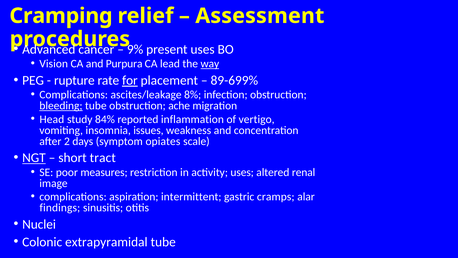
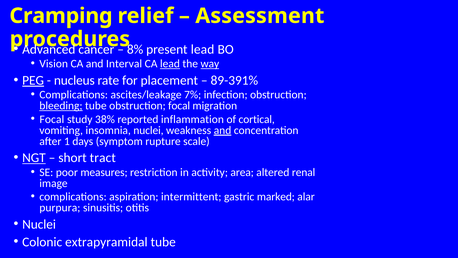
9%: 9% -> 8%
present uses: uses -> lead
Purpura: Purpura -> Interval
lead at (170, 64) underline: none -> present
PEG underline: none -> present
rupture: rupture -> nucleus
for underline: present -> none
89-699%: 89-699% -> 89-391%
8%: 8% -> 7%
obstruction ache: ache -> focal
Head at (52, 119): Head -> Focal
84%: 84% -> 38%
vertigo: vertigo -> cortical
insomnia issues: issues -> nuclei
and at (223, 130) underline: none -> present
2: 2 -> 1
opiates: opiates -> rupture
activity uses: uses -> area
cramps: cramps -> marked
findings: findings -> purpura
